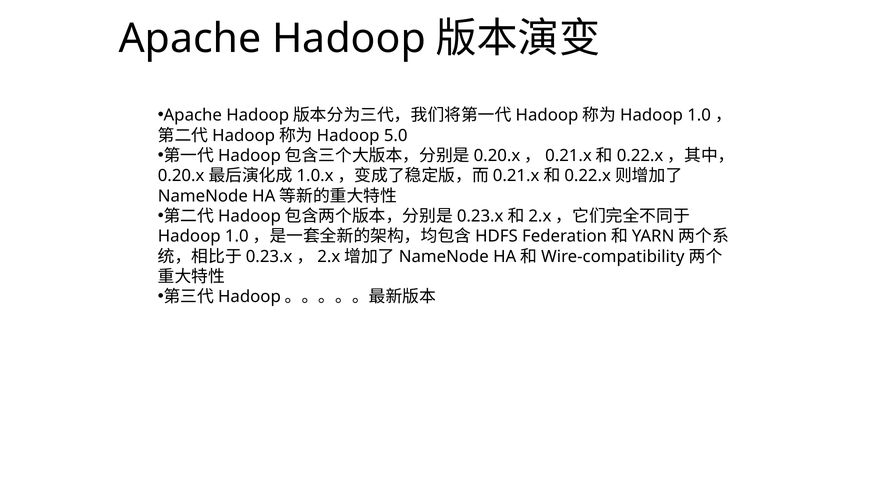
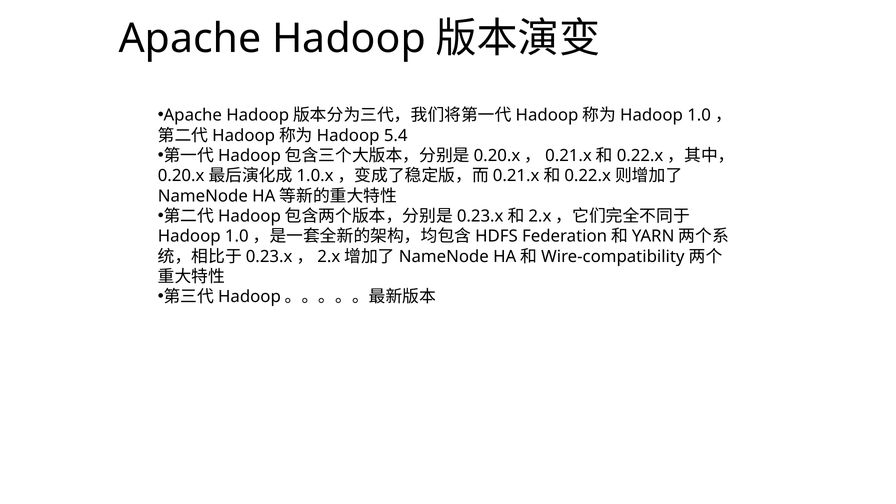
5.0: 5.0 -> 5.4
